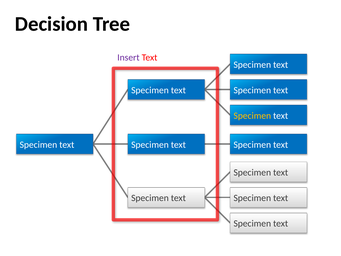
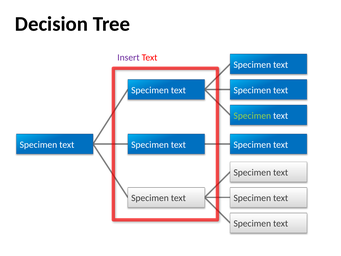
Specimen at (252, 116) colour: yellow -> light green
